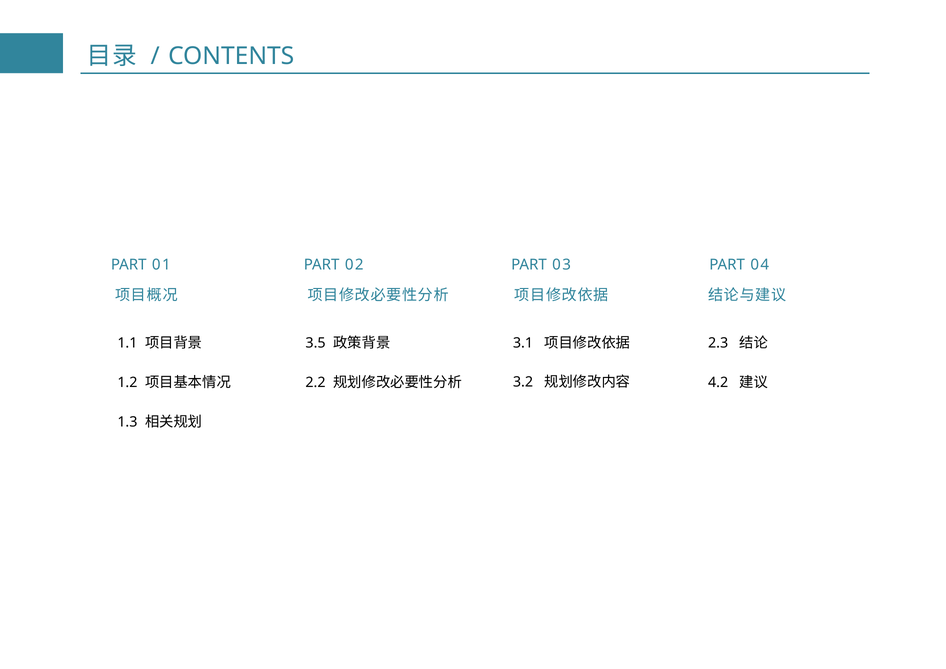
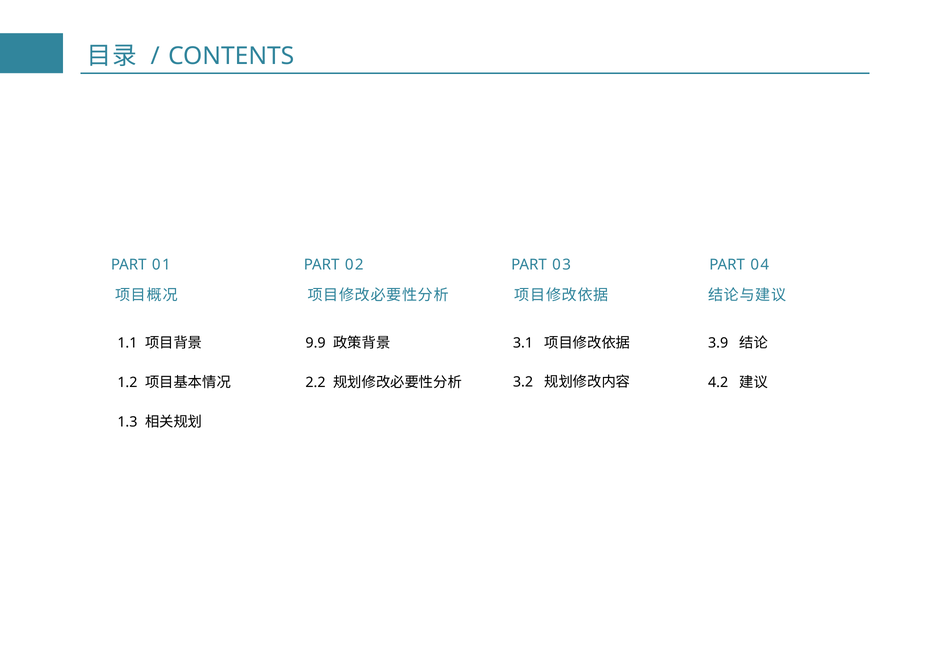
3.5: 3.5 -> 9.9
2.3: 2.3 -> 3.9
